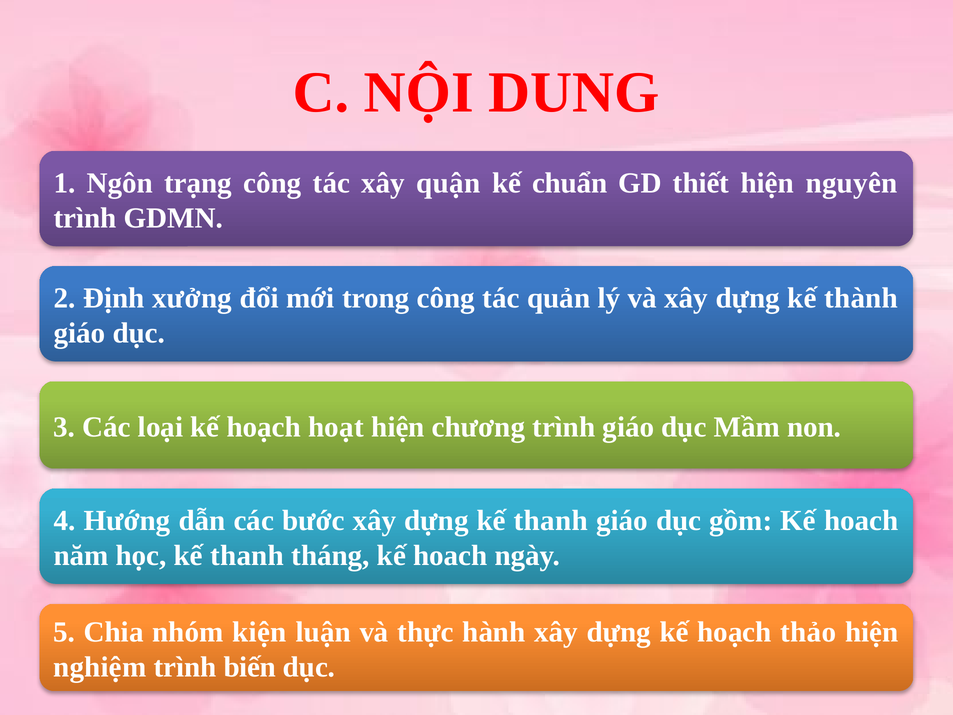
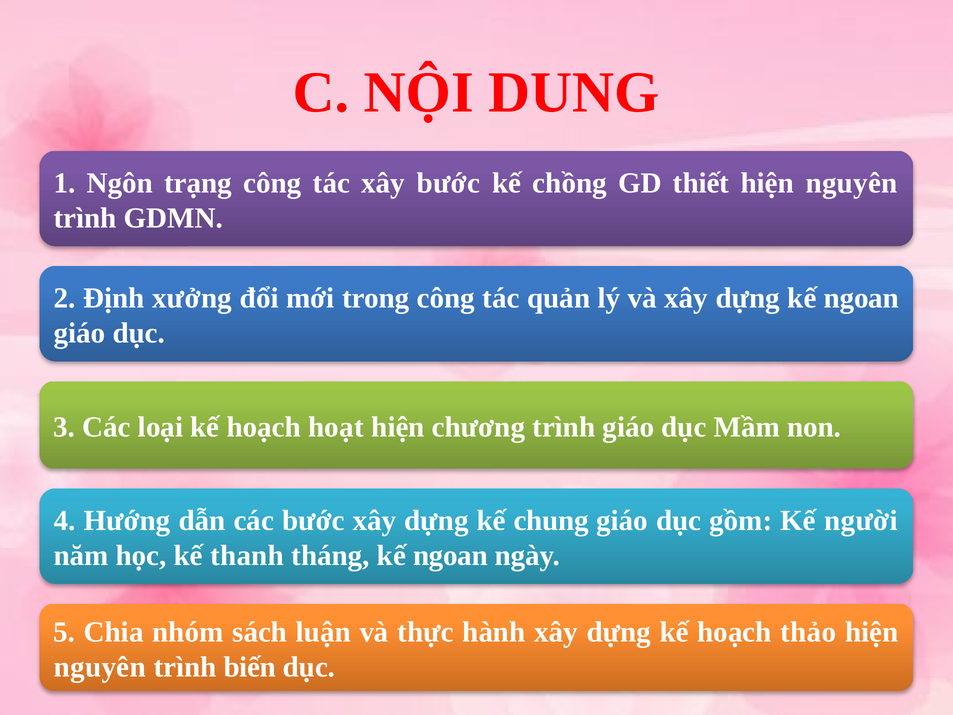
xây quận: quận -> bước
chuẩn: chuẩn -> chồng
dựng kế thành: thành -> ngoan
dựng kế thanh: thanh -> chung
gồm Kế hoach: hoach -> người
tháng kế hoach: hoach -> ngoan
kiện: kiện -> sách
nghiệm at (100, 667): nghiệm -> nguyên
